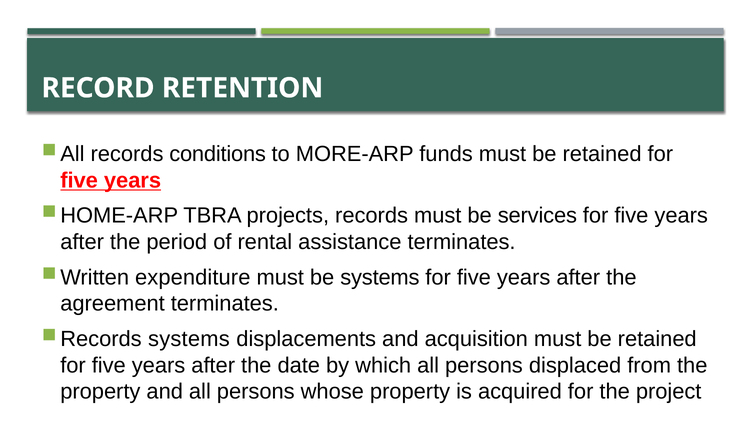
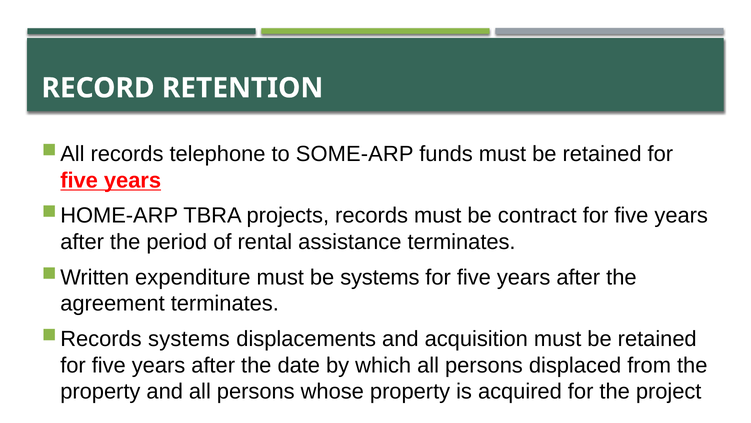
conditions: conditions -> telephone
MORE-ARP: MORE-ARP -> SOME-ARP
services: services -> contract
